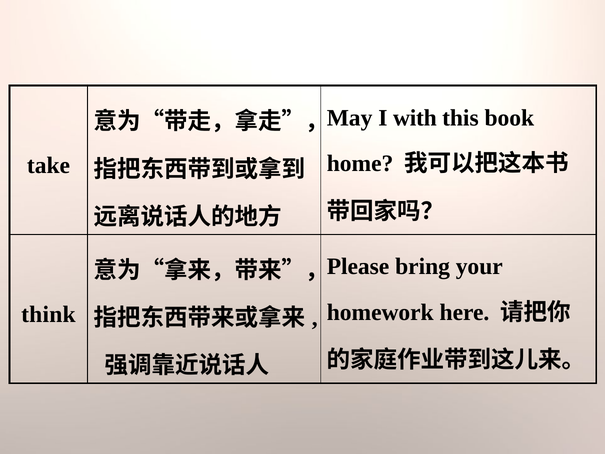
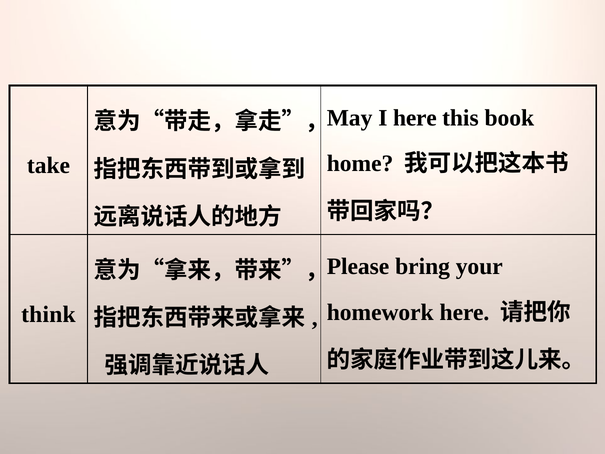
I with: with -> here
